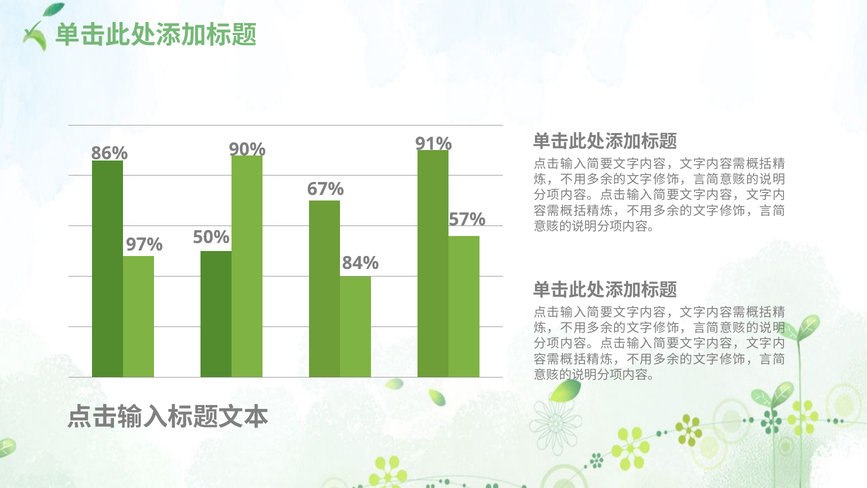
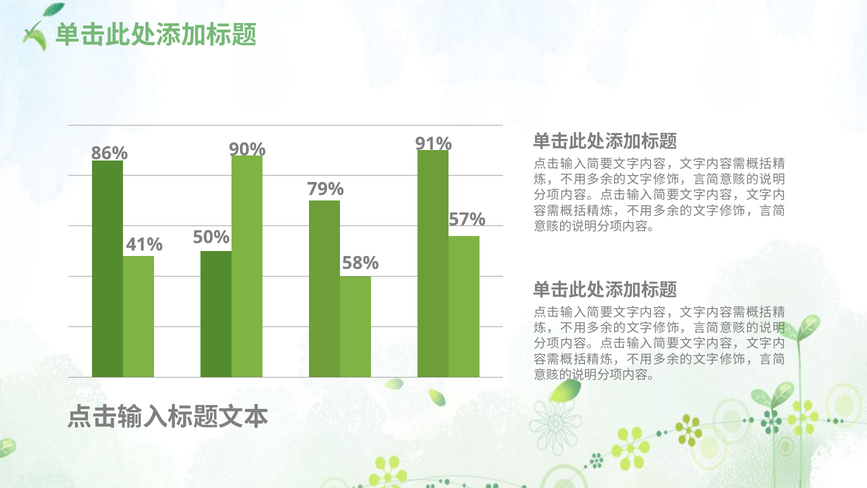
67%: 67% -> 79%
97%: 97% -> 41%
84%: 84% -> 58%
